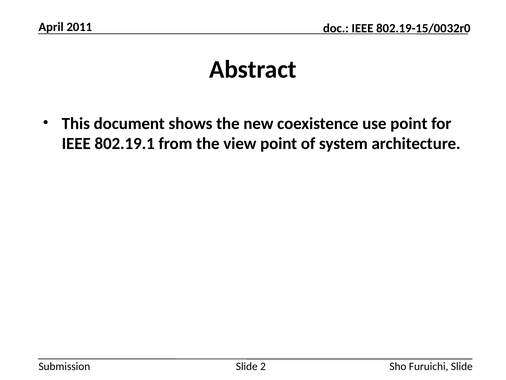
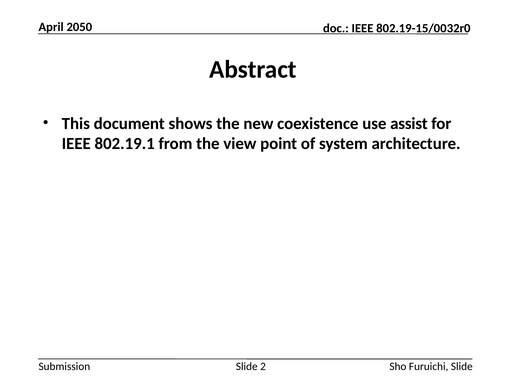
2011: 2011 -> 2050
use point: point -> assist
